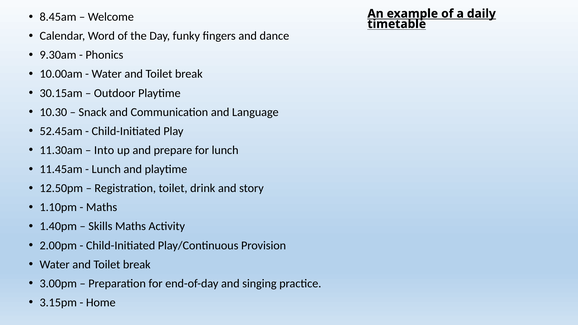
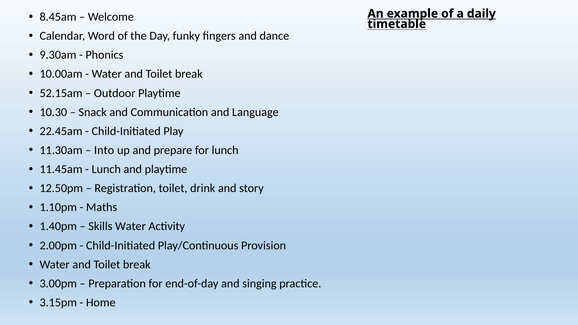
30.15am: 30.15am -> 52.15am
52.45am: 52.45am -> 22.45am
Skills Maths: Maths -> Water
